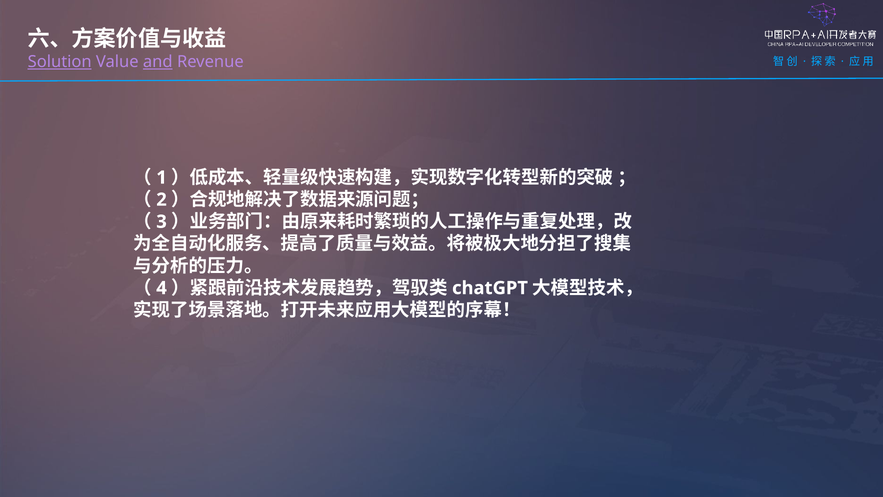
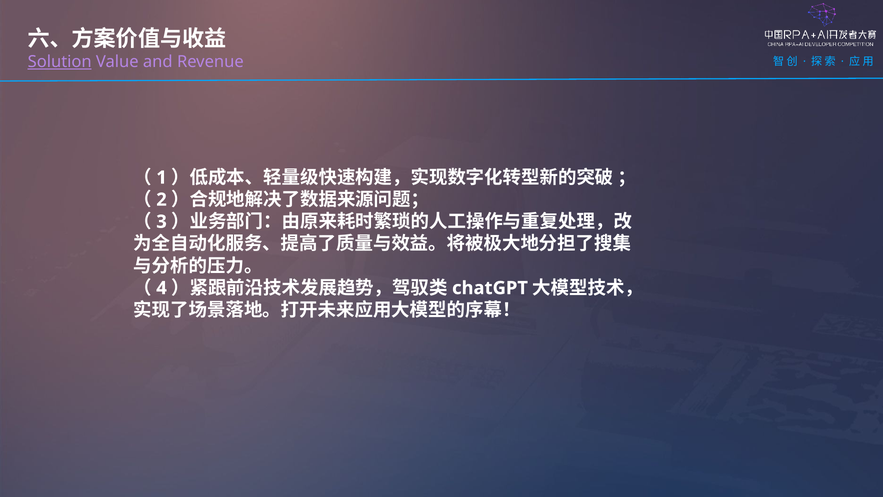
and underline: present -> none
